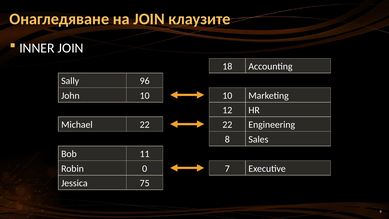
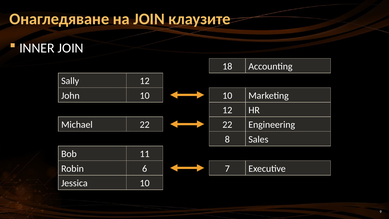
Sally 96: 96 -> 12
0: 0 -> 6
Jessica 75: 75 -> 10
